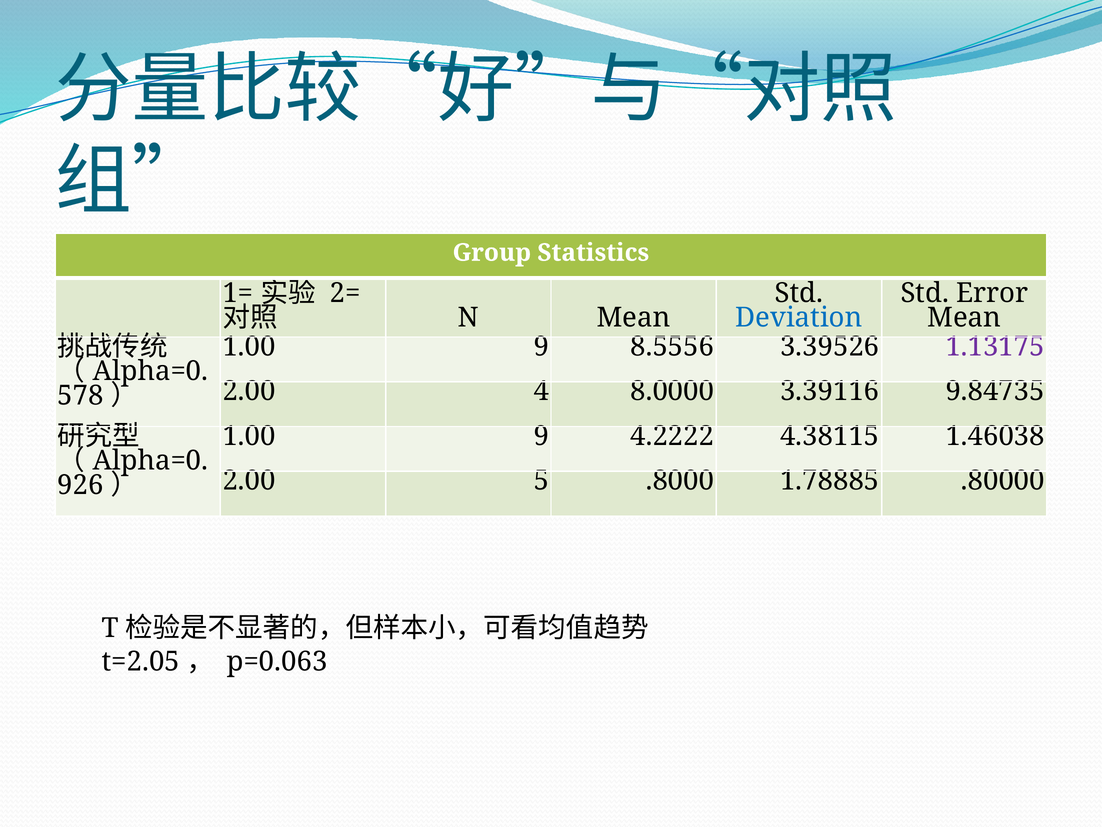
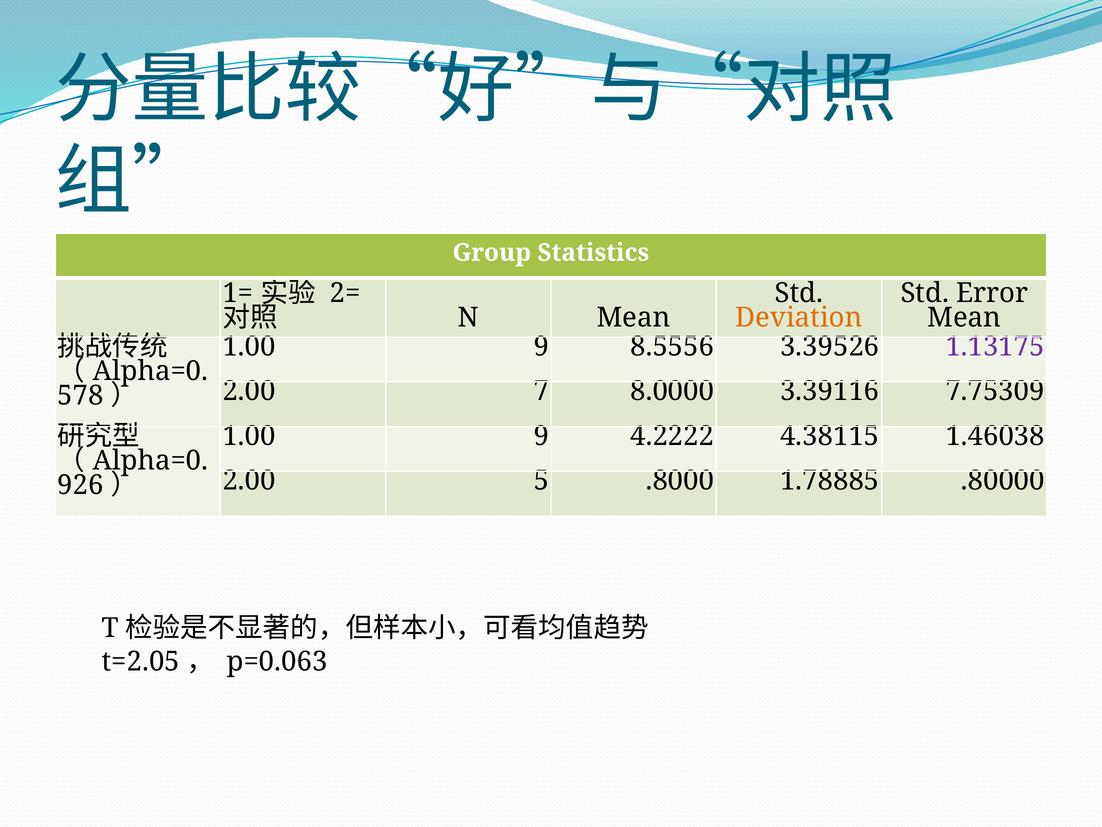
Deviation colour: blue -> orange
4: 4 -> 7
9.84735: 9.84735 -> 7.75309
